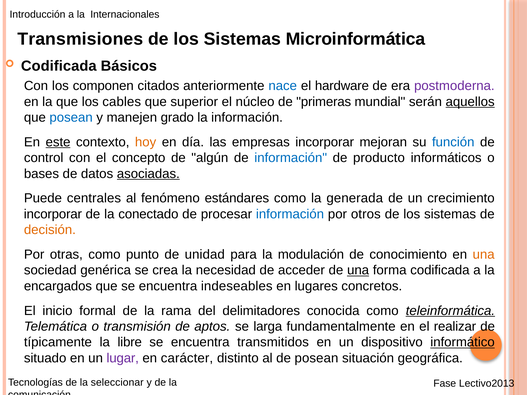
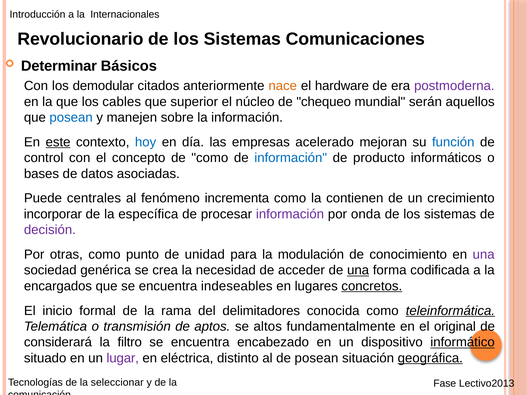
Transmisiones: Transmisiones -> Revolucionario
Microinformática: Microinformática -> Comunicaciones
Codificada at (59, 66): Codificada -> Determinar
componen: componen -> demodular
nace colour: blue -> orange
primeras: primeras -> chequeo
aquellos underline: present -> none
grado: grado -> sobre
hoy colour: orange -> blue
empresas incorporar: incorporar -> acelerado
de algún: algún -> como
asociadas underline: present -> none
estándares: estándares -> incrementa
generada: generada -> contienen
conectado: conectado -> específica
información at (290, 214) colour: blue -> purple
otros: otros -> onda
decisión colour: orange -> purple
una at (484, 255) colour: orange -> purple
concretos underline: none -> present
larga: larga -> altos
realizar: realizar -> original
típicamente: típicamente -> considerará
libre: libre -> filtro
transmitidos: transmitidos -> encabezado
carácter: carácter -> eléctrica
geográfica underline: none -> present
